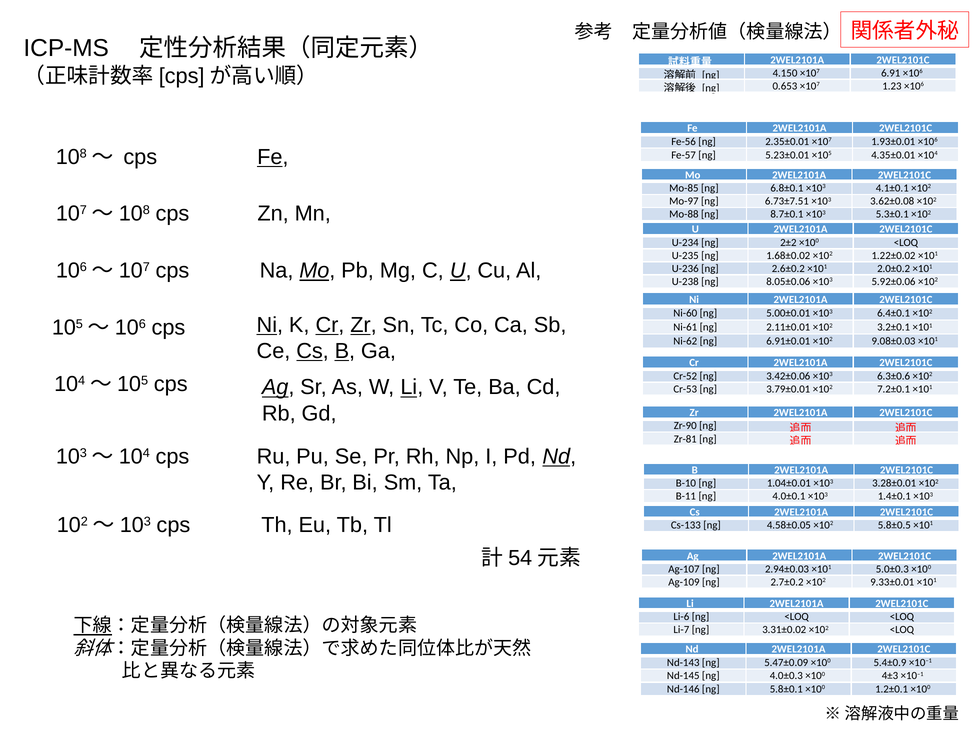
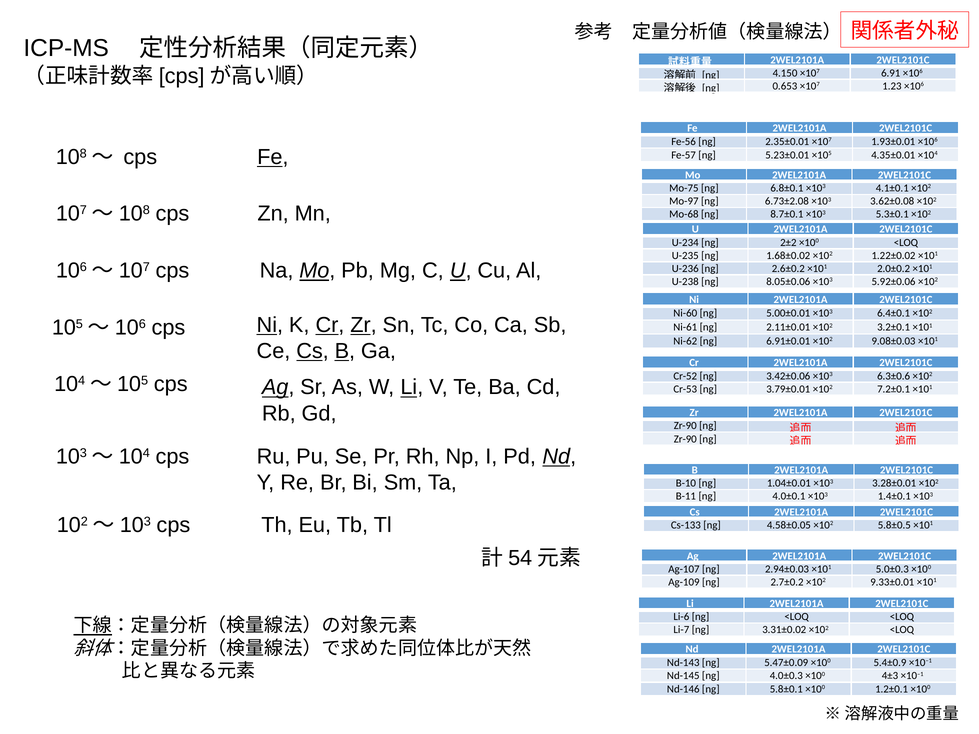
Mo-85: Mo-85 -> Mo-75
6.73±7.51: 6.73±7.51 -> 6.73±2.08
Mo-88: Mo-88 -> Mo-68
Zr-81 at (685, 439): Zr-81 -> Zr-90
